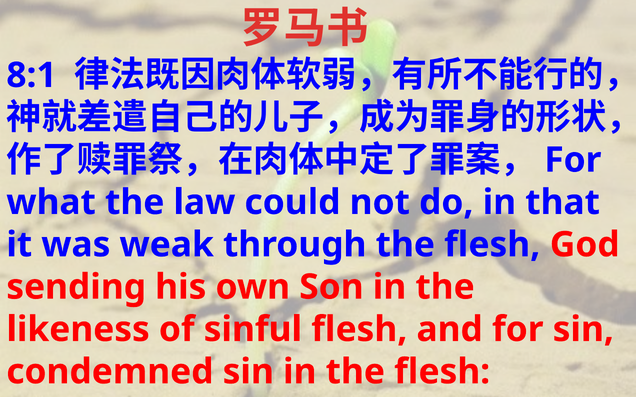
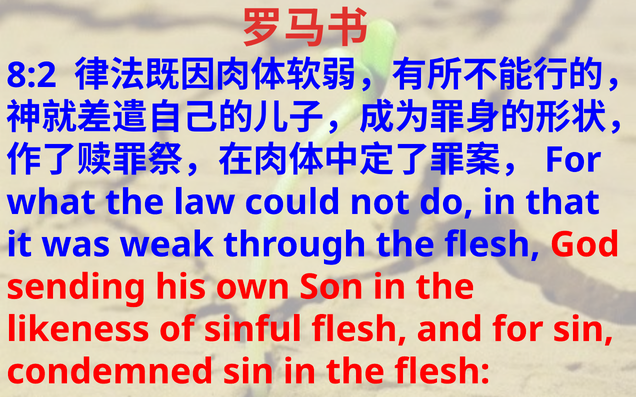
8:1: 8:1 -> 8:2
